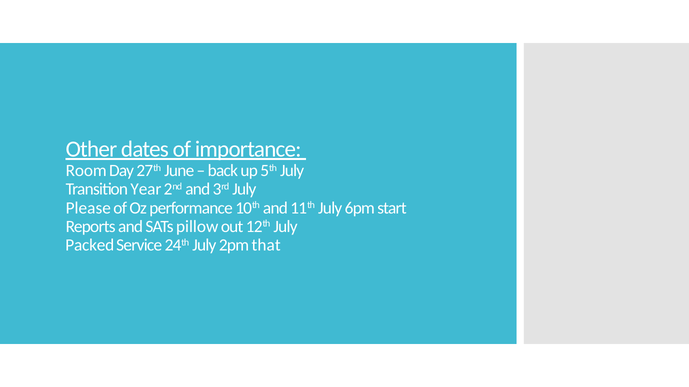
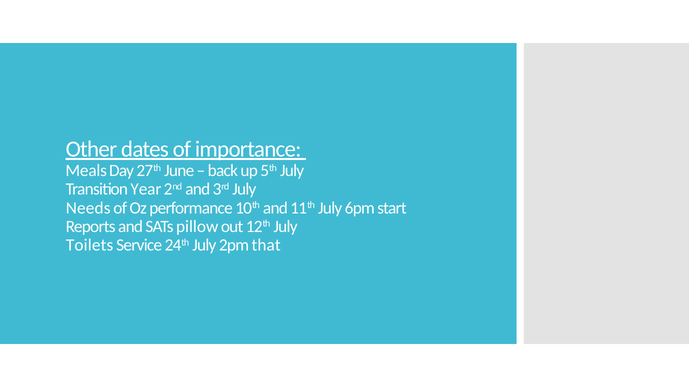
Room: Room -> Meals
Please: Please -> Needs
Packed: Packed -> Toilets
